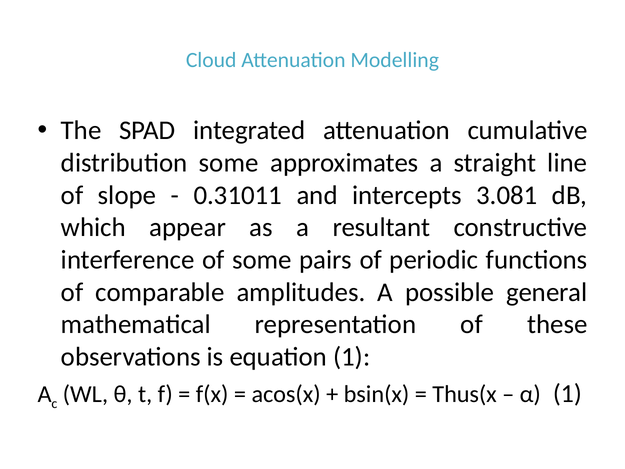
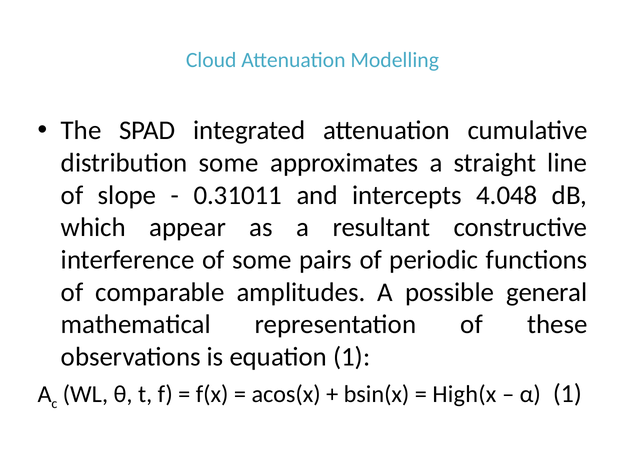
3.081: 3.081 -> 4.048
Thus(x: Thus(x -> High(x
